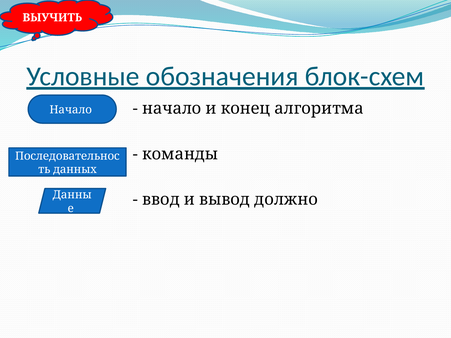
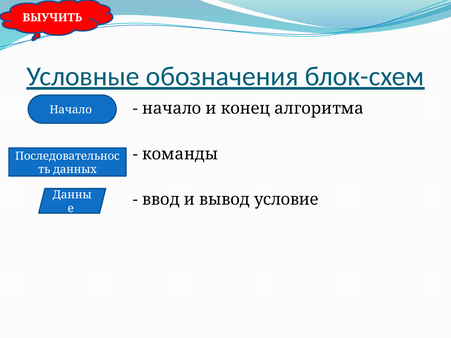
должно: должно -> условие
